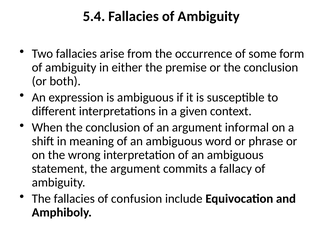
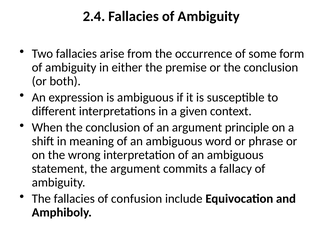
5.4: 5.4 -> 2.4
informal: informal -> principle
